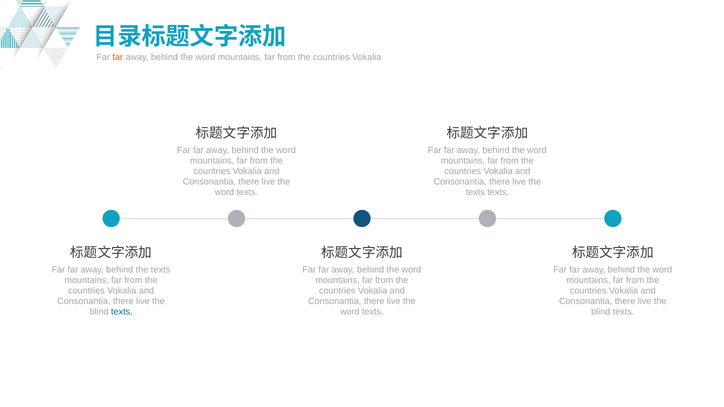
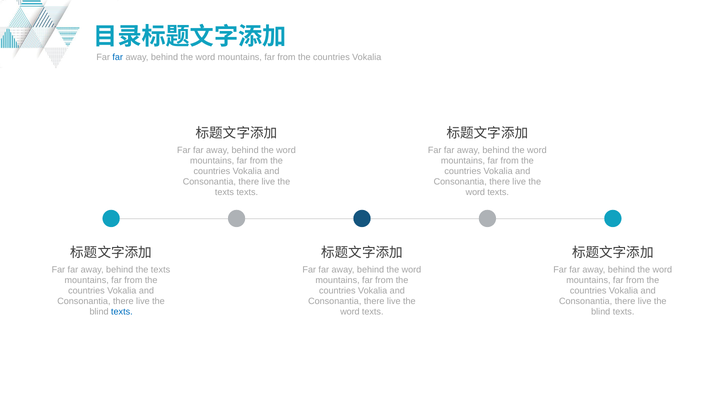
far at (118, 57) colour: orange -> blue
word at (224, 192): word -> texts
texts at (475, 192): texts -> word
